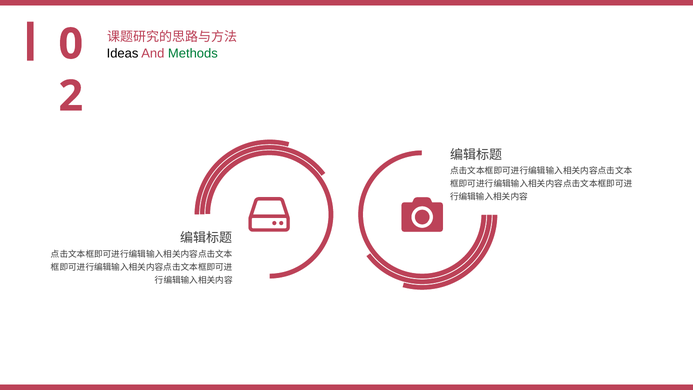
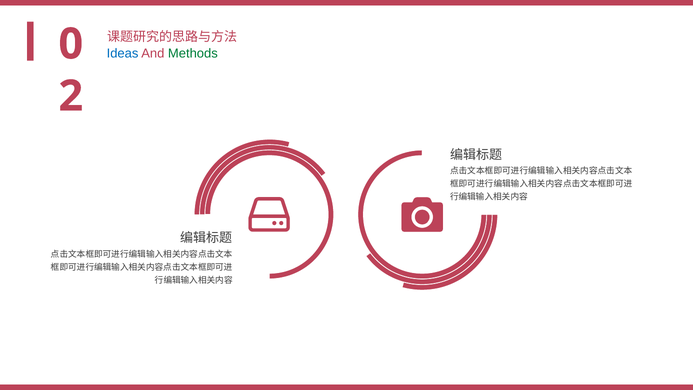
Ideas colour: black -> blue
